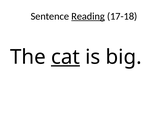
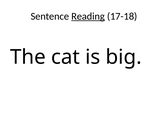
cat underline: present -> none
